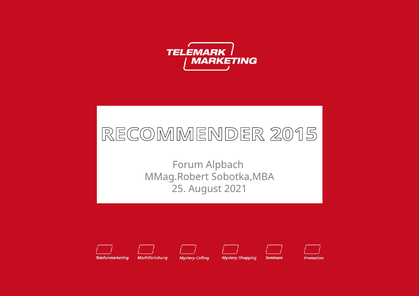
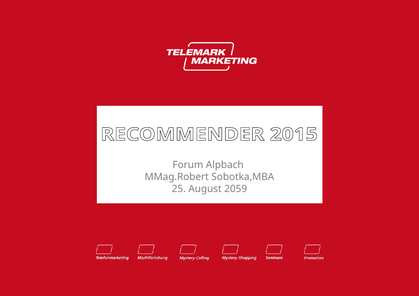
2021: 2021 -> 2059
